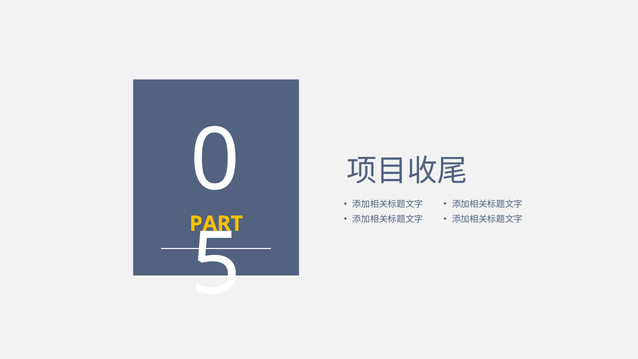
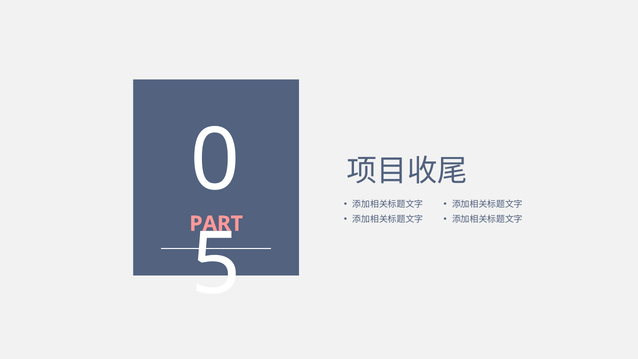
PART colour: yellow -> pink
